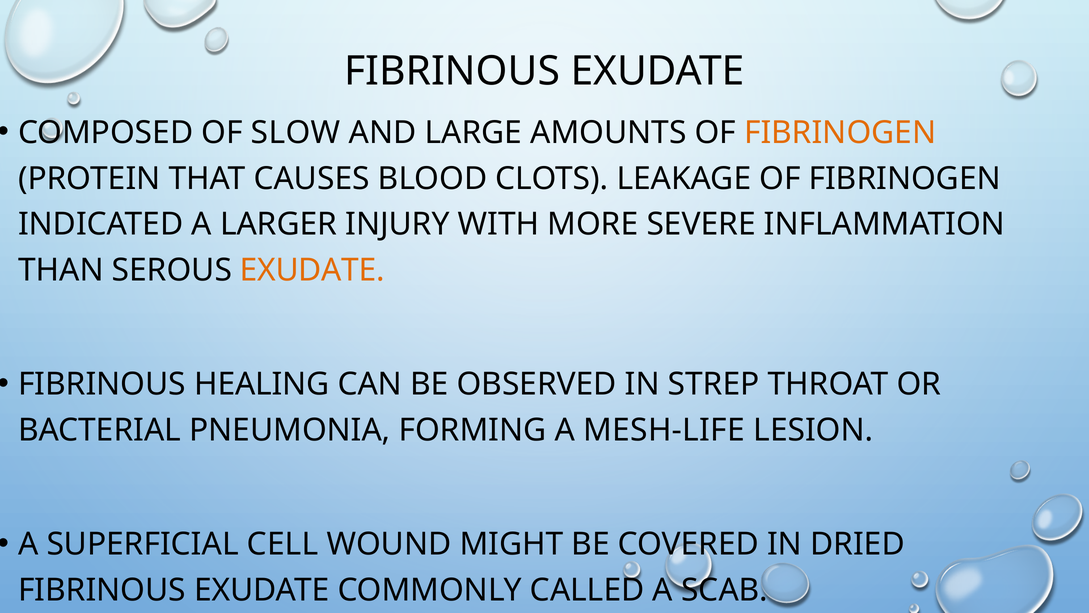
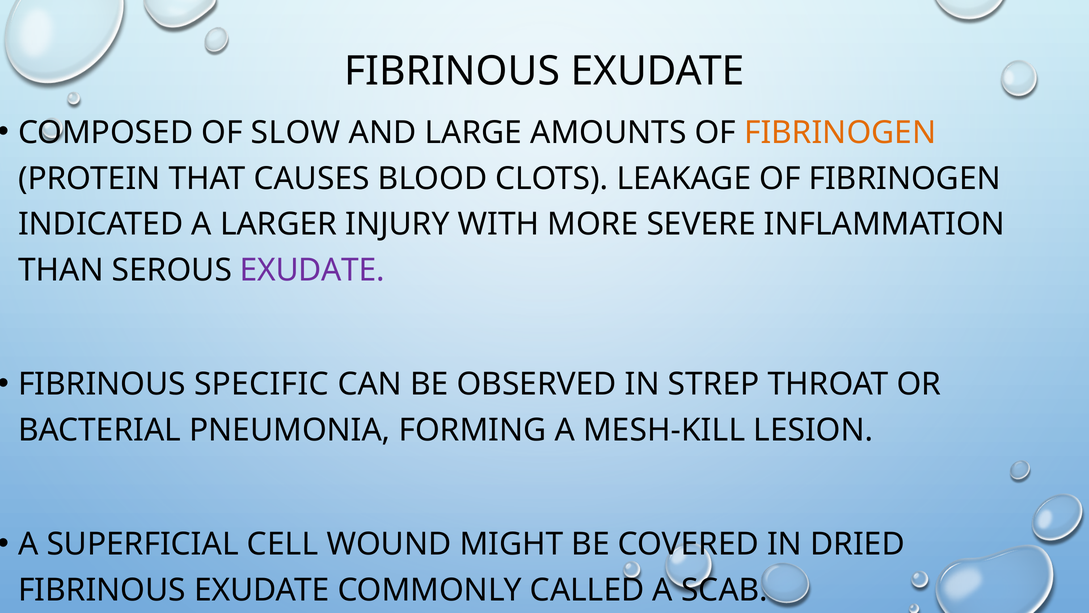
EXUDATE at (312, 270) colour: orange -> purple
HEALING: HEALING -> SPECIFIC
MESH-LIFE: MESH-LIFE -> MESH-KILL
